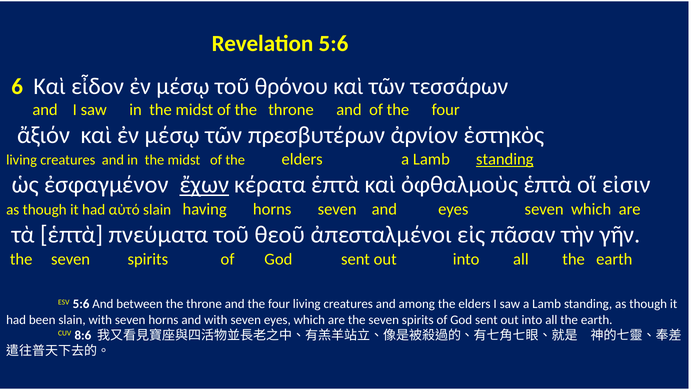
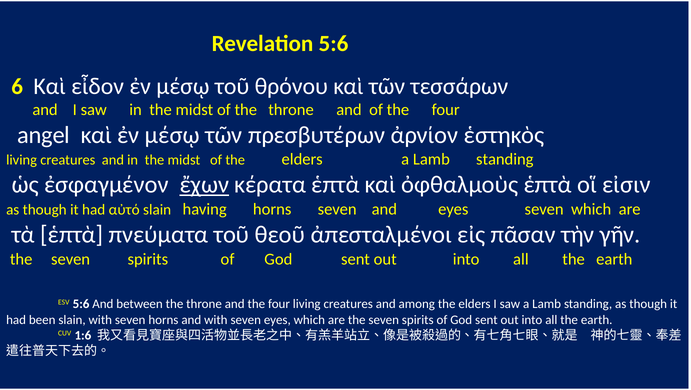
ἄξιόν: ἄξιόν -> angel
standing at (505, 159) underline: present -> none
8:6: 8:6 -> 1:6
